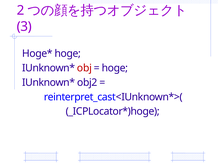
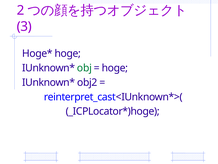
obj colour: red -> green
